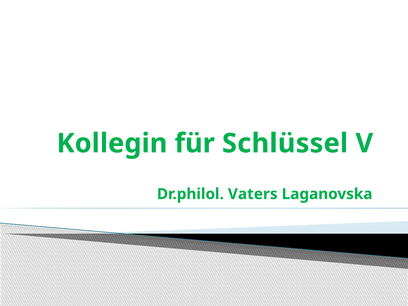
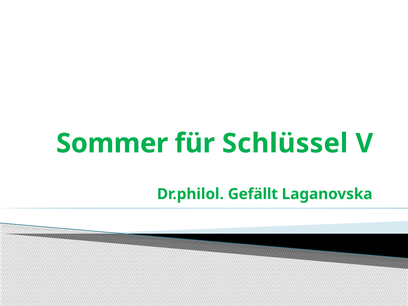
Kollegin: Kollegin -> Sommer
Vaters: Vaters -> Gefällt
